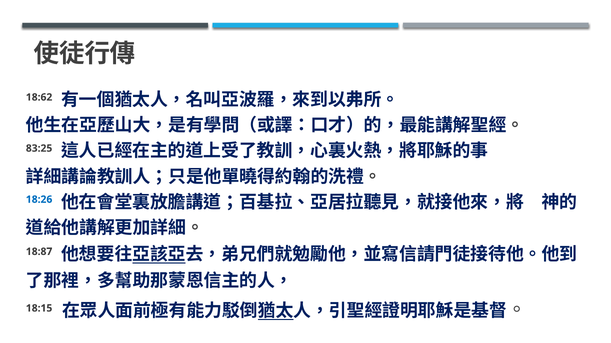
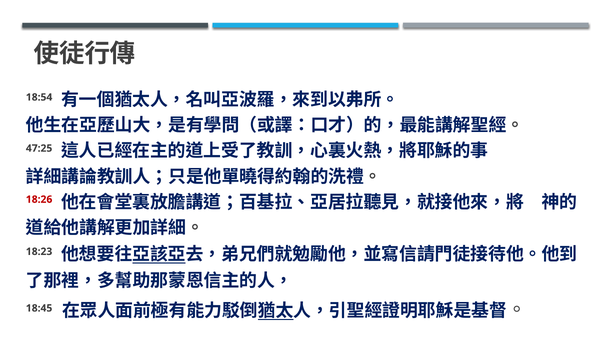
18:62: 18:62 -> 18:54
83:25: 83:25 -> 47:25
18:26 colour: blue -> red
18:87: 18:87 -> 18:23
18:15: 18:15 -> 18:45
